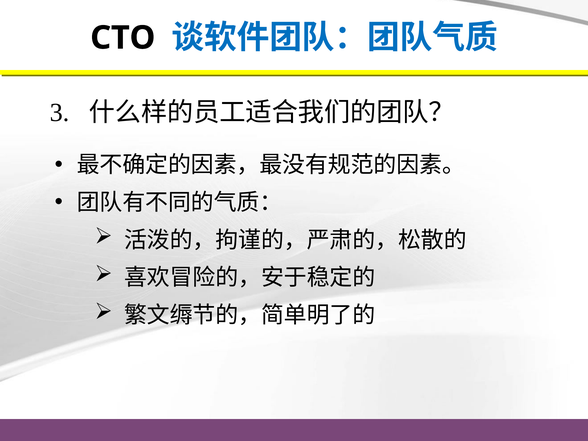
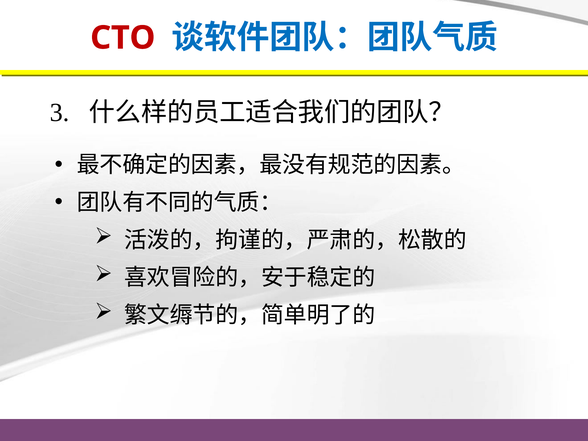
CTO colour: black -> red
